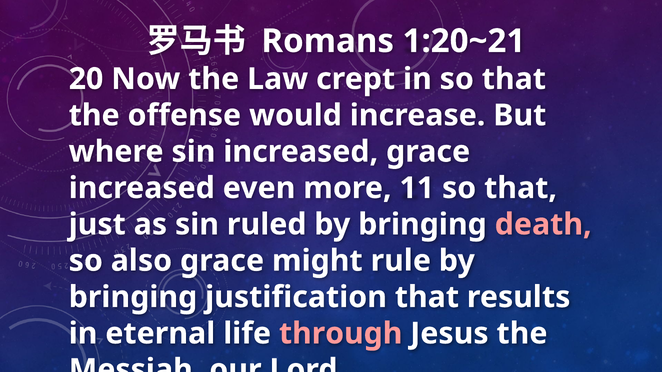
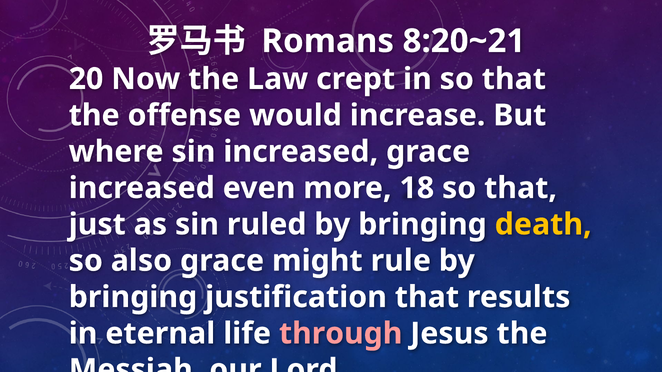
1:20~21: 1:20~21 -> 8:20~21
11: 11 -> 18
death colour: pink -> yellow
